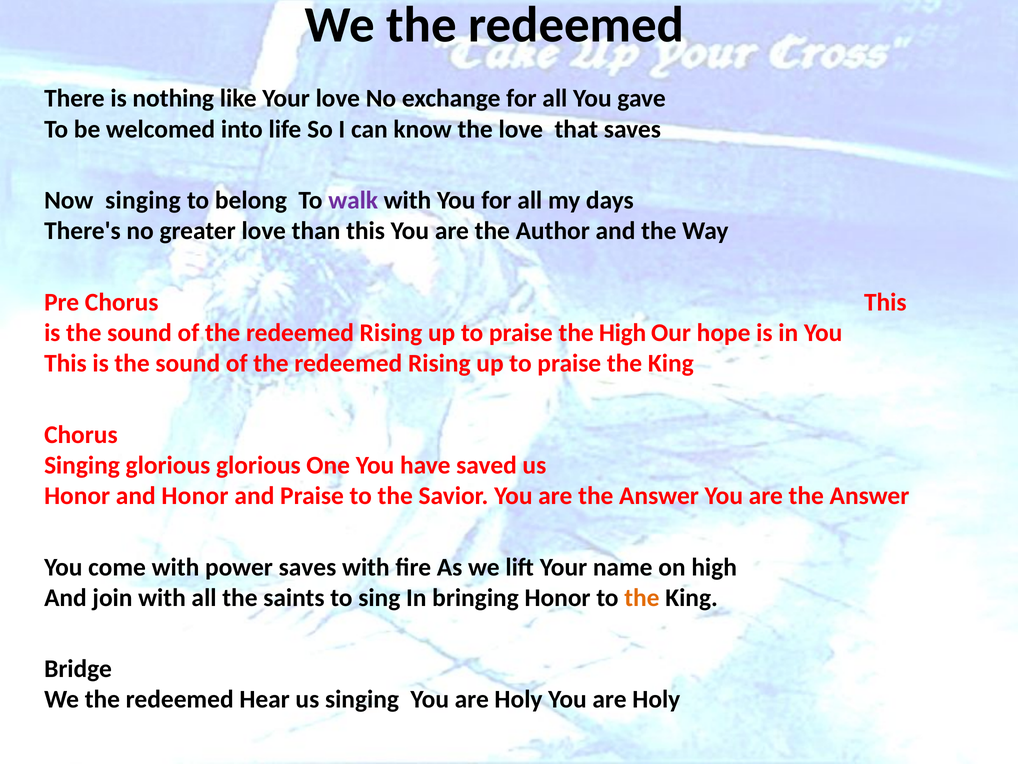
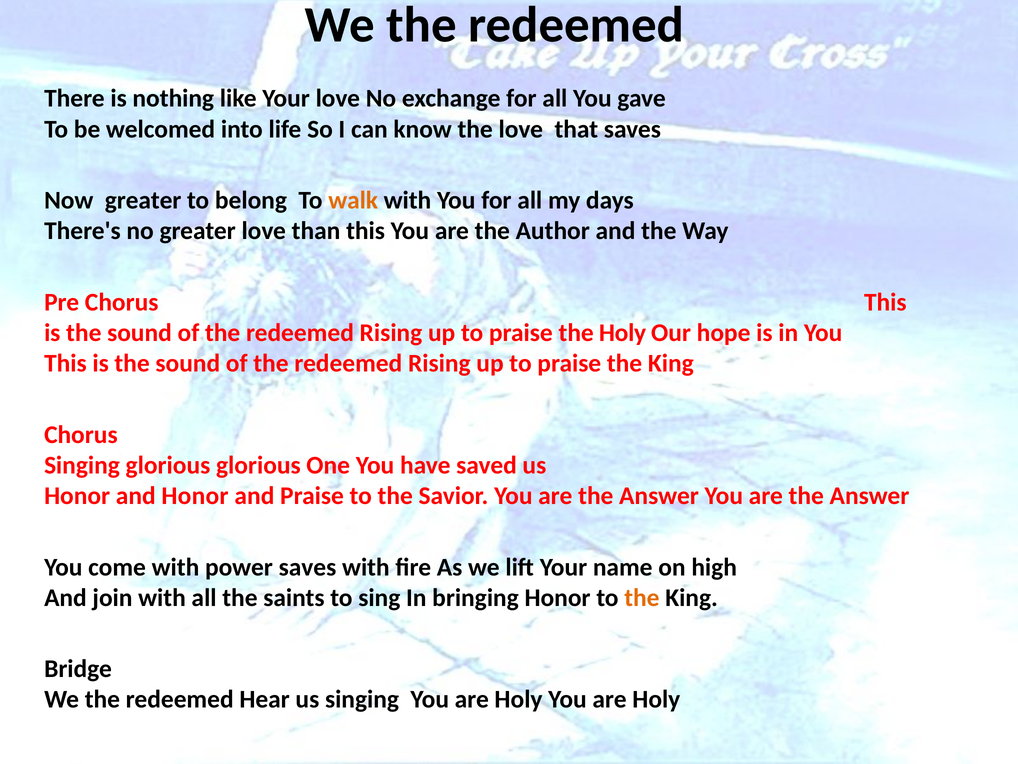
Now singing: singing -> greater
walk colour: purple -> orange
the High: High -> Holy
